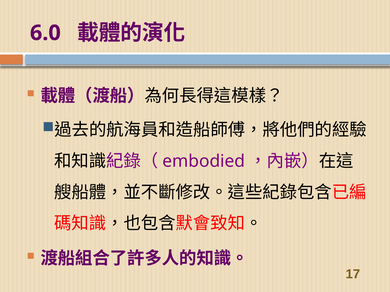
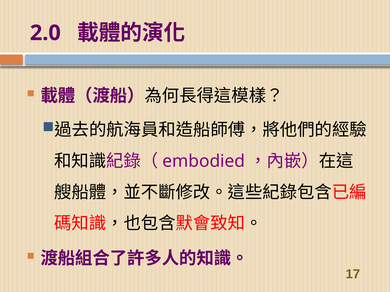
6.0: 6.0 -> 2.0
